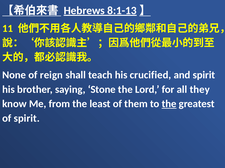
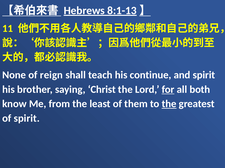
crucified: crucified -> continue
Stone: Stone -> Christ
for underline: none -> present
they: they -> both
